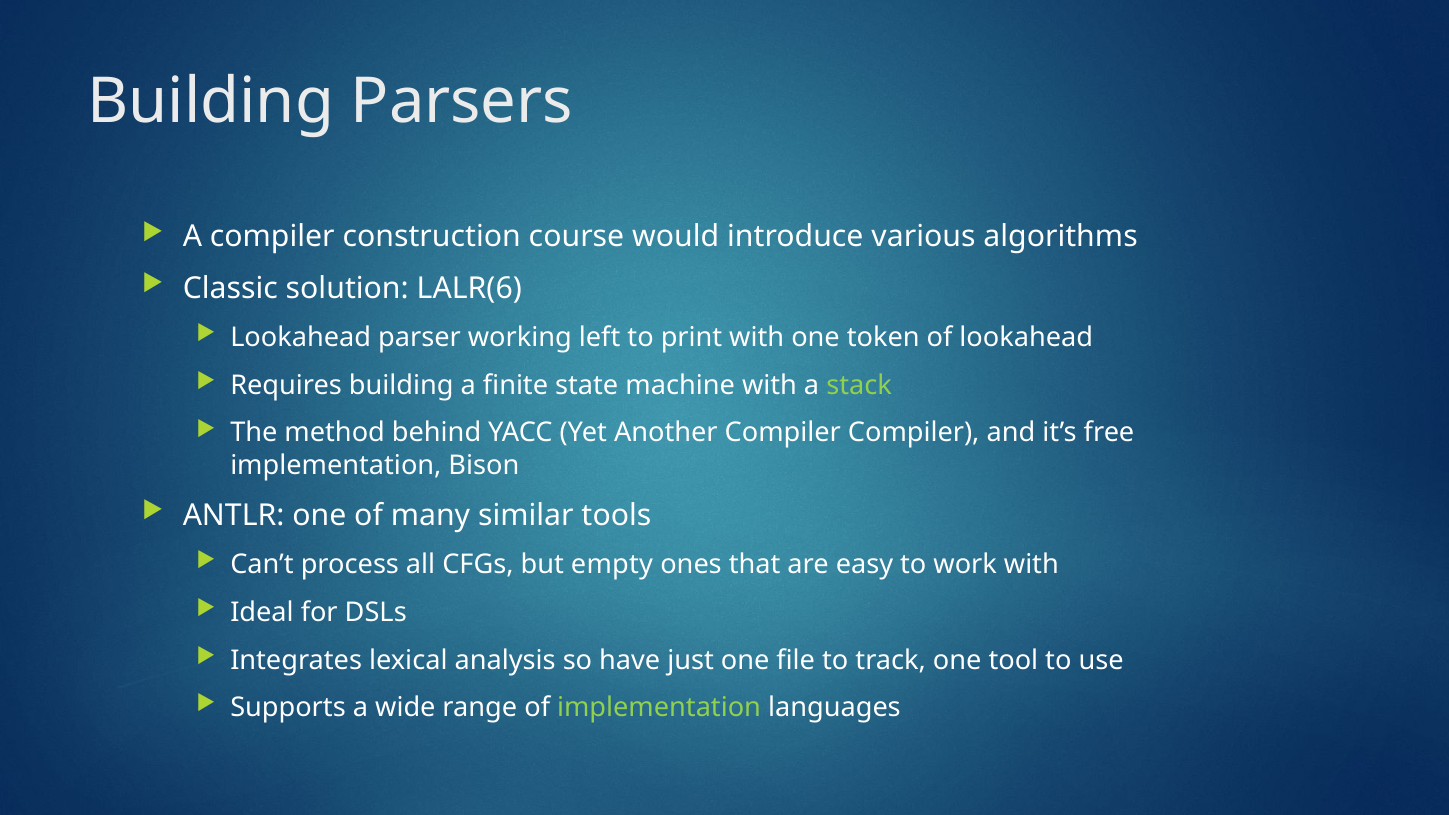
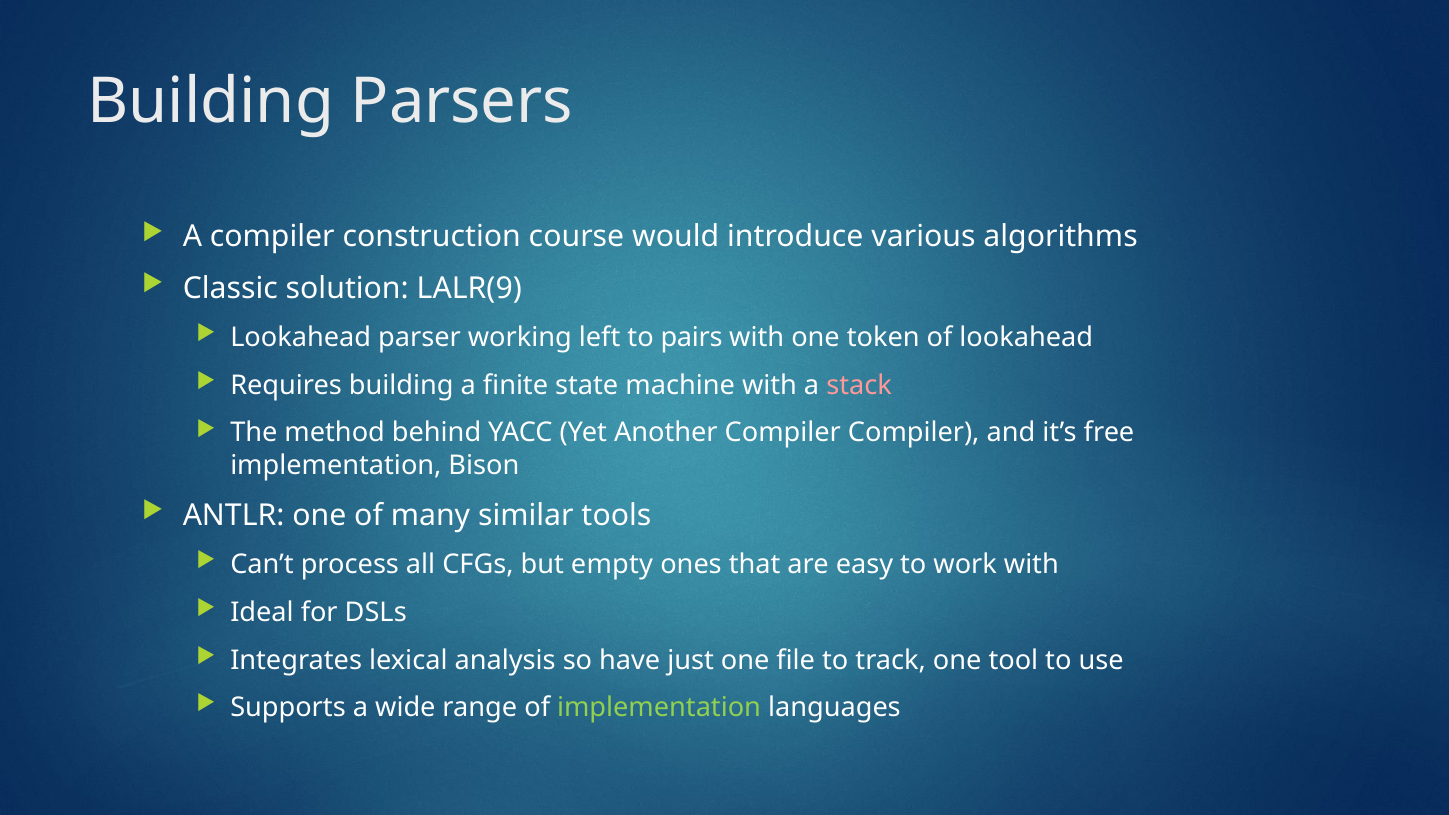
LALR(6: LALR(6 -> LALR(9
print: print -> pairs
stack colour: light green -> pink
